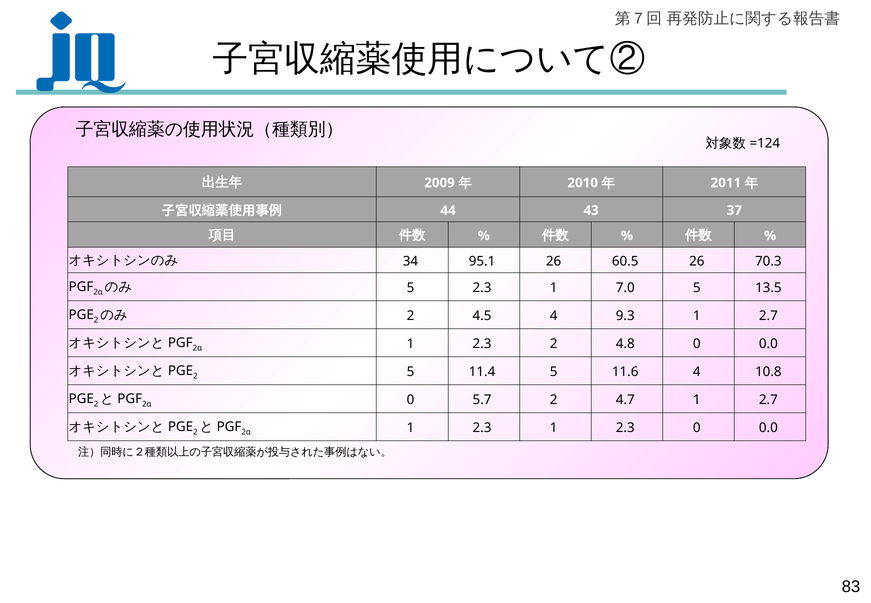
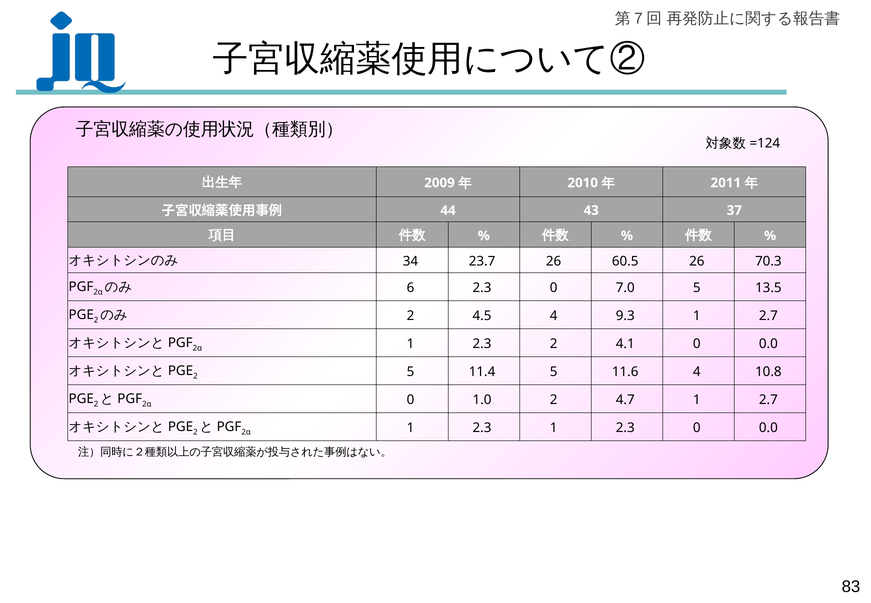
95.1: 95.1 -> 23.7
5 at (410, 288): 5 -> 6
1 at (554, 288): 1 -> 0
4.8: 4.8 -> 4.1
5.7: 5.7 -> 1.0
